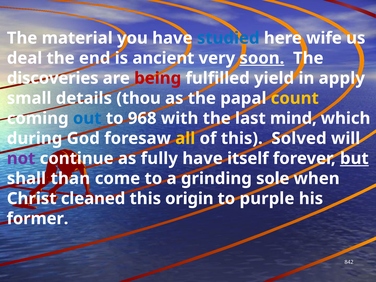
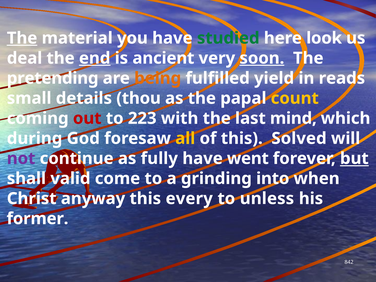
The at (22, 38) underline: none -> present
studied colour: blue -> green
wife: wife -> look
end underline: none -> present
discoveries: discoveries -> pretending
being colour: red -> orange
apply: apply -> reads
out colour: blue -> red
968: 968 -> 223
itself: itself -> went
than: than -> valid
sole: sole -> into
cleaned: cleaned -> anyway
origin: origin -> every
purple: purple -> unless
